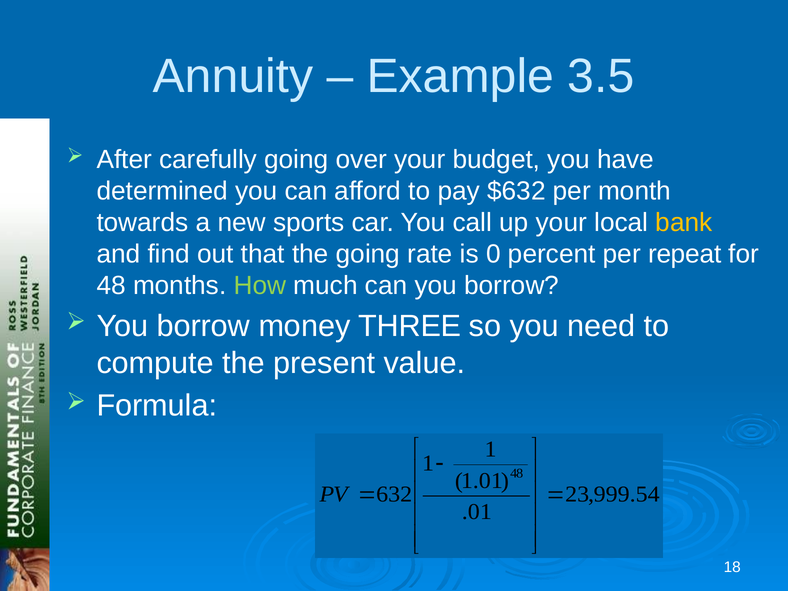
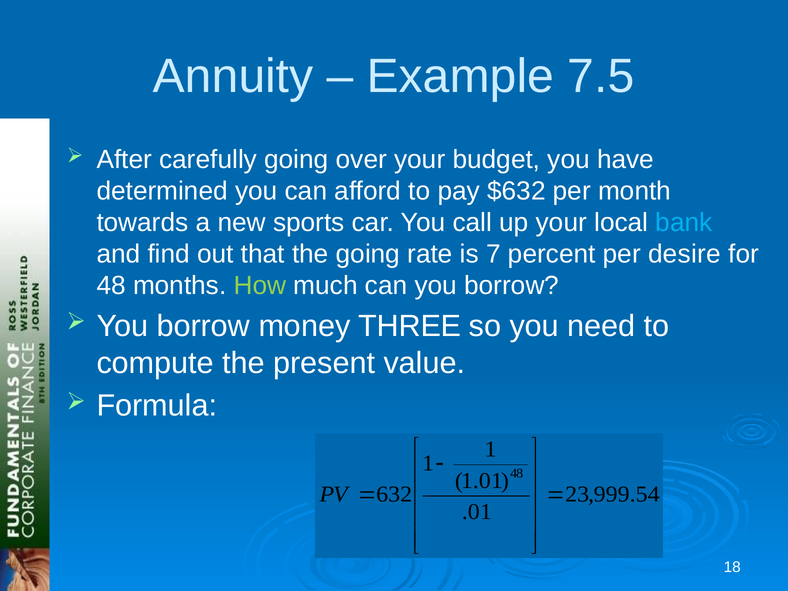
3.5: 3.5 -> 7.5
bank colour: yellow -> light blue
0: 0 -> 7
repeat: repeat -> desire
